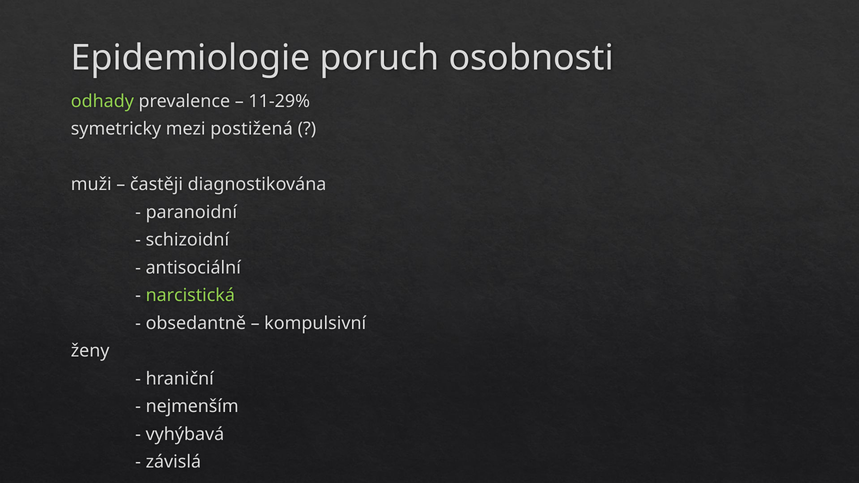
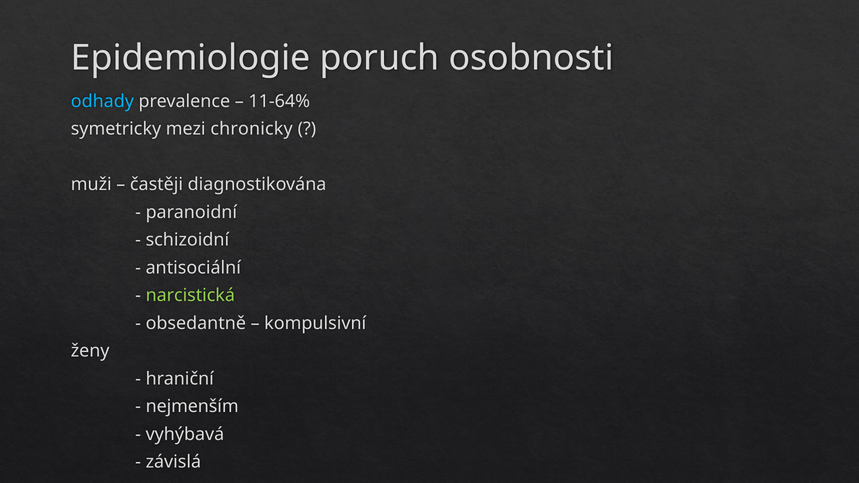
odhady colour: light green -> light blue
11-29%: 11-29% -> 11-64%
postižená: postižená -> chronicky
